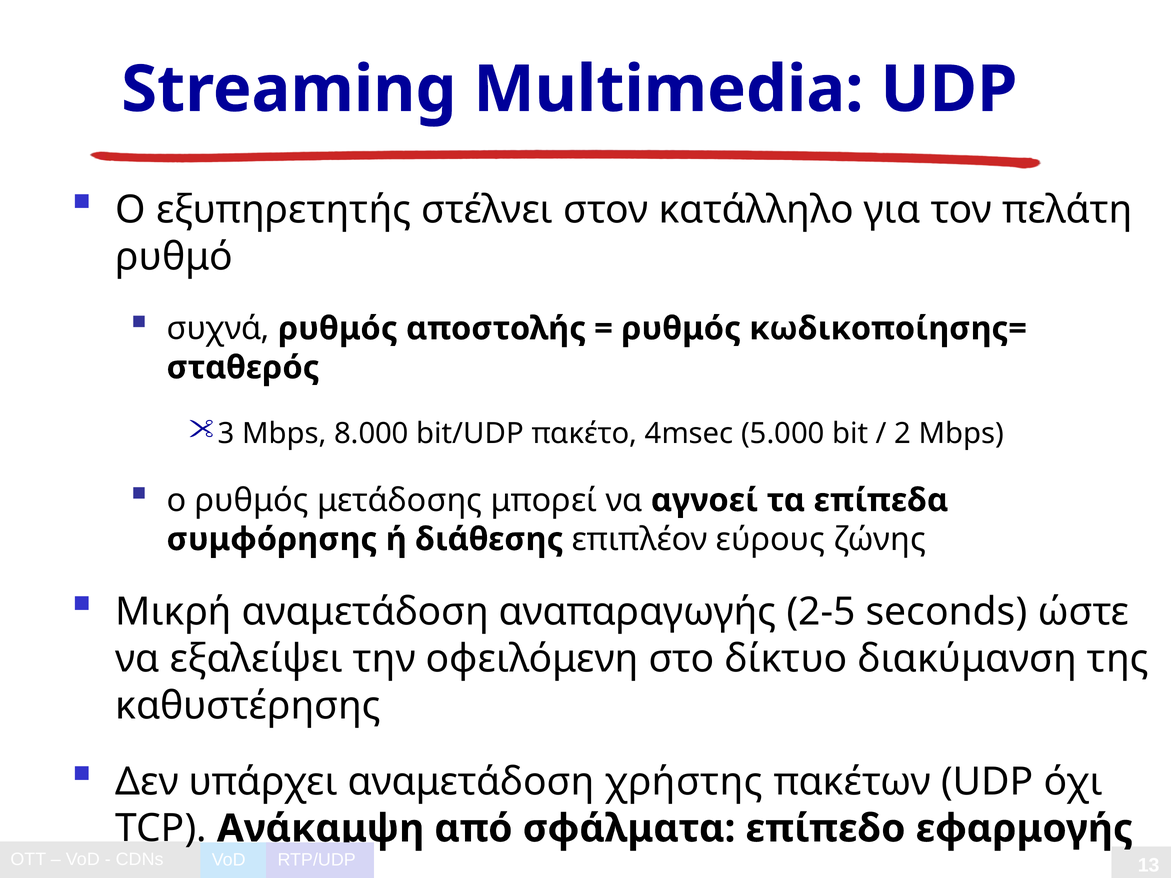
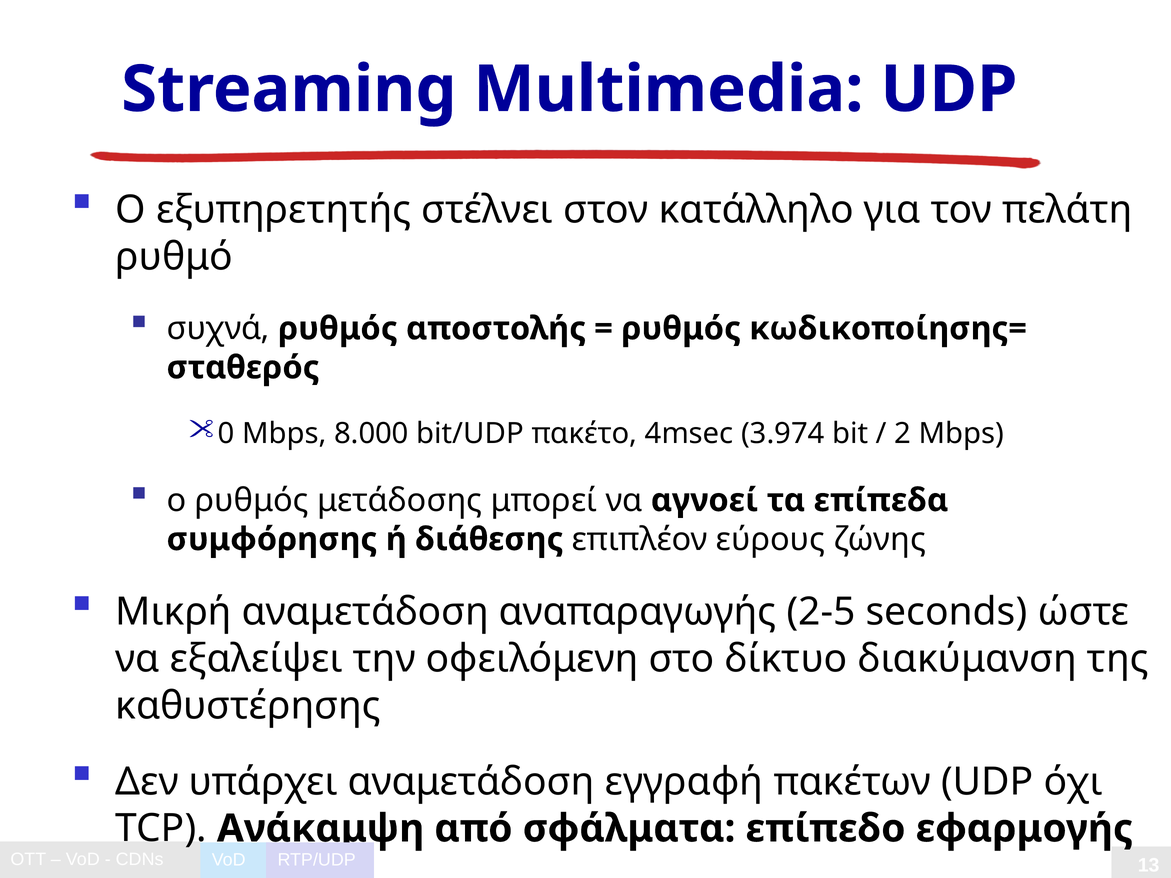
3: 3 -> 0
5.000: 5.000 -> 3.974
χρήστης: χρήστης -> εγγραφή
